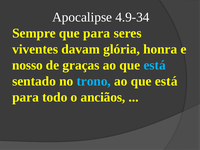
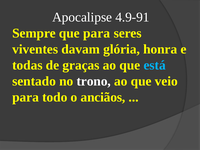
4.9-34: 4.9-34 -> 4.9-91
nosso: nosso -> todas
trono colour: light blue -> white
está at (166, 81): está -> veio
